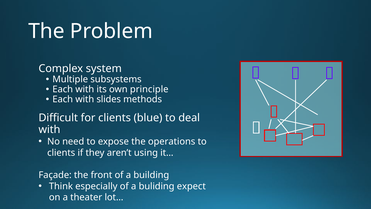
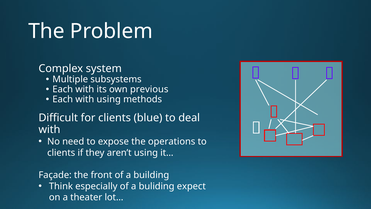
principle: principle -> previous
with slides: slides -> using
